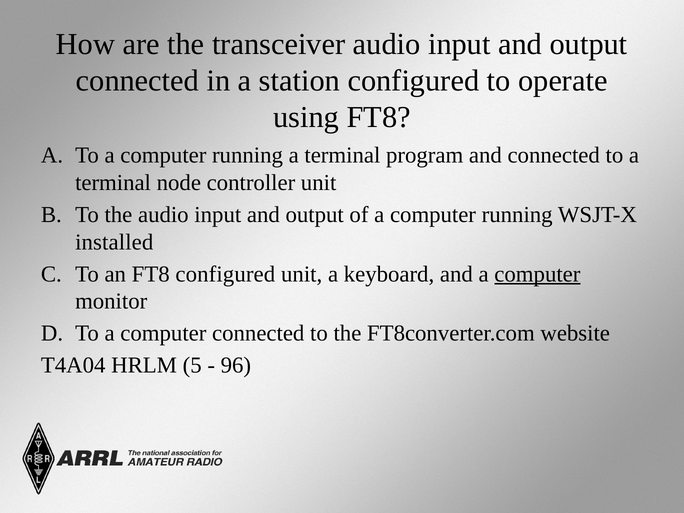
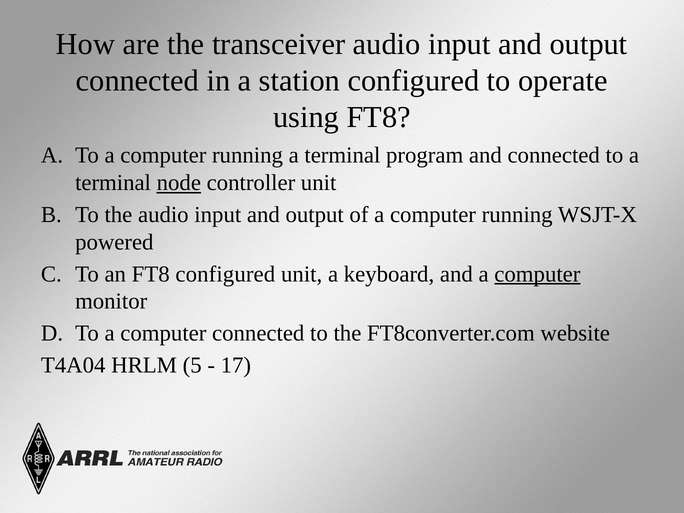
node underline: none -> present
installed: installed -> powered
96: 96 -> 17
